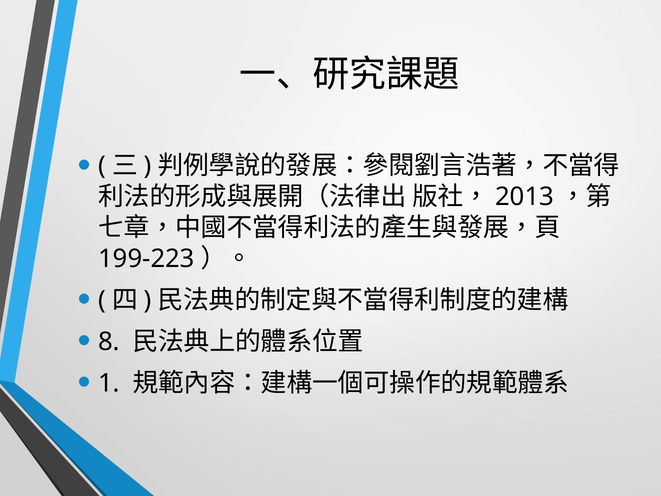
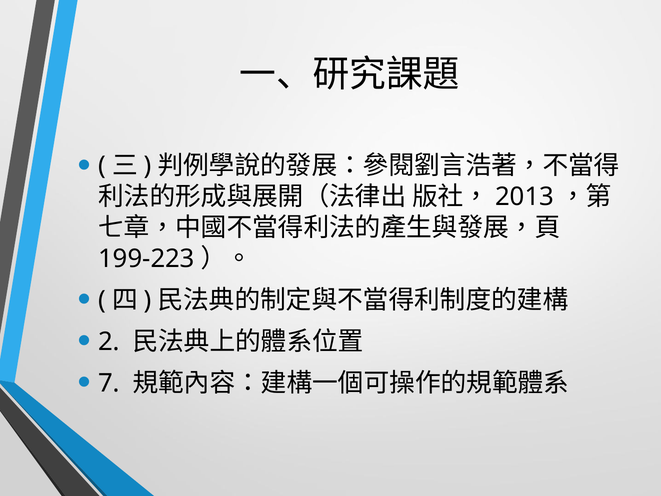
8: 8 -> 2
1: 1 -> 7
